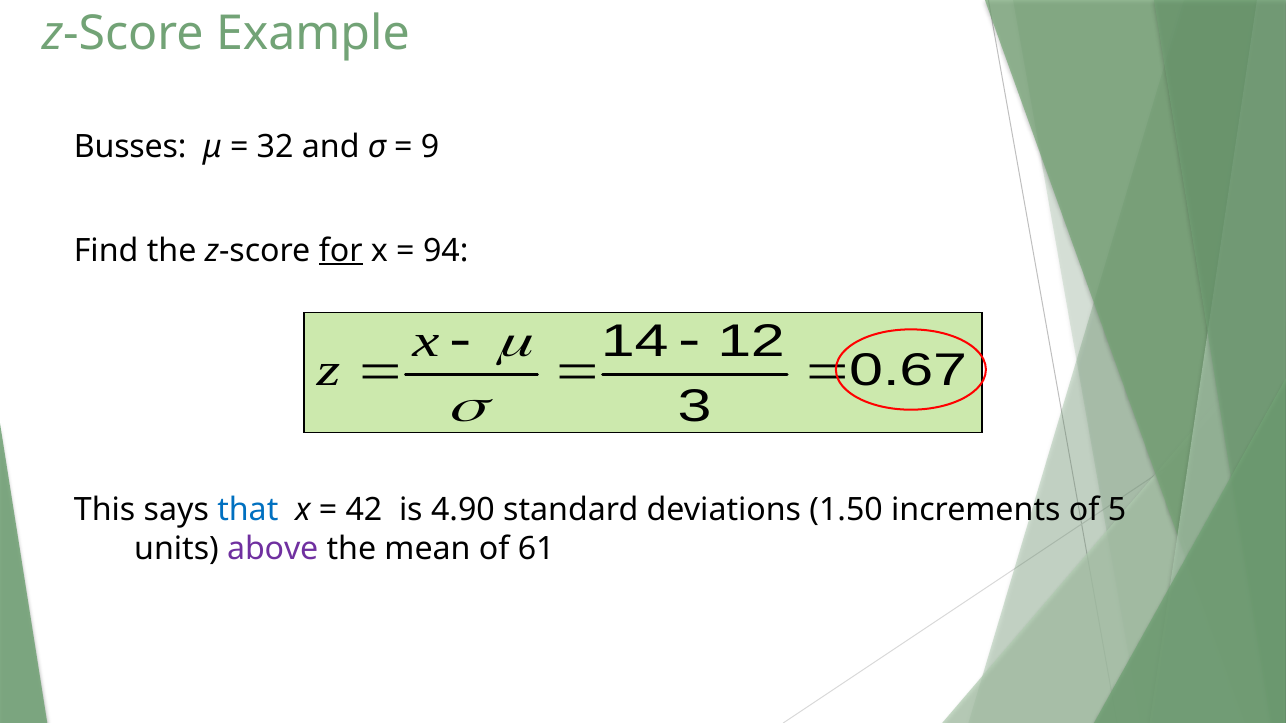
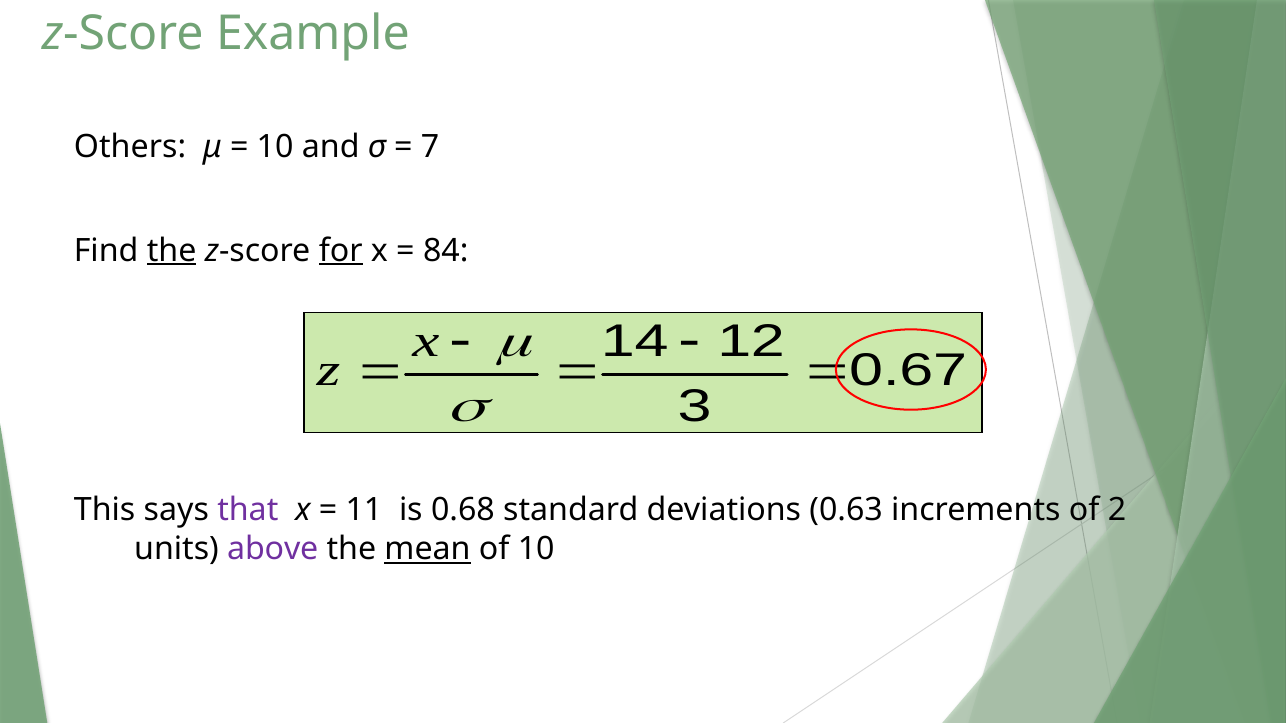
Busses: Busses -> Others
32 at (275, 147): 32 -> 10
9: 9 -> 7
the at (172, 251) underline: none -> present
94: 94 -> 84
that colour: blue -> purple
42: 42 -> 11
4.90: 4.90 -> 0.68
1.50: 1.50 -> 0.63
5: 5 -> 2
mean underline: none -> present
of 61: 61 -> 10
